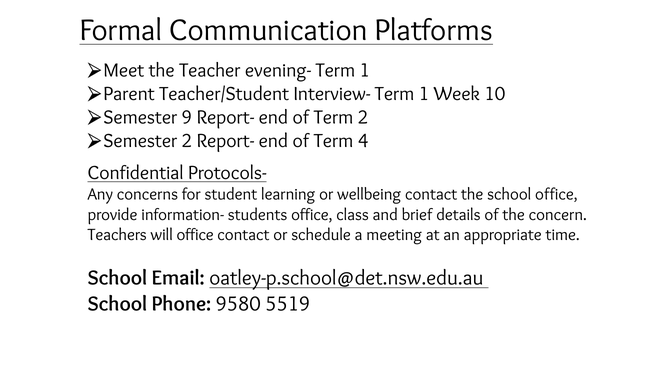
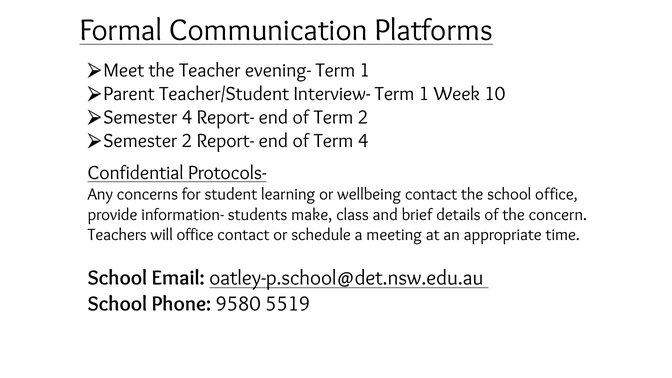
9 at (187, 117): 9 -> 4
students office: office -> make
